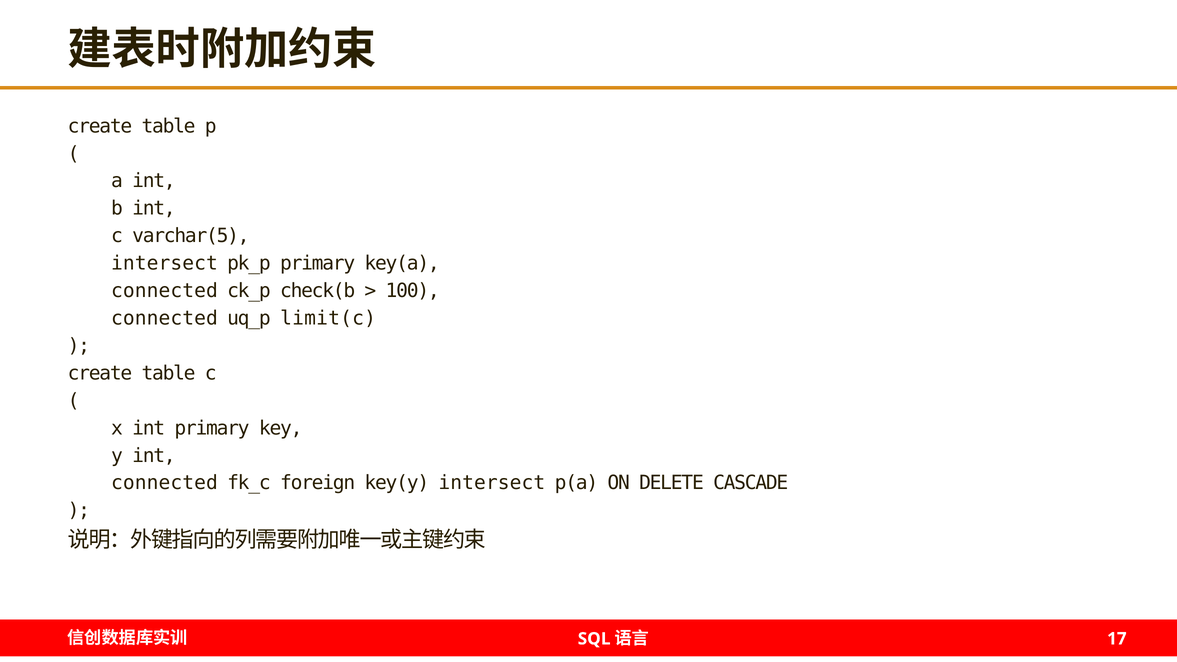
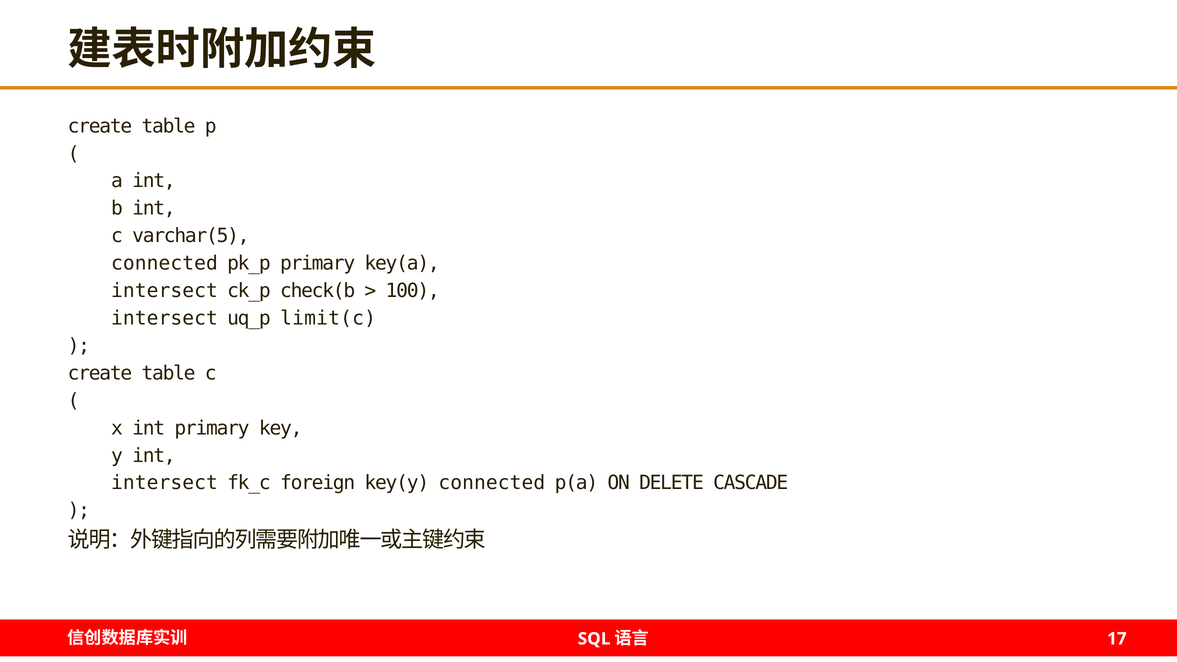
intersect at (164, 263): intersect -> connected
connected at (164, 291): connected -> intersect
connected at (164, 318): connected -> intersect
connected at (164, 483): connected -> intersect
key(y intersect: intersect -> connected
